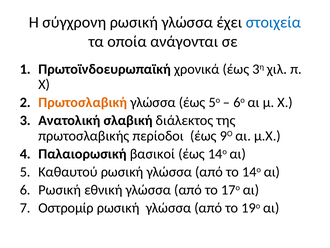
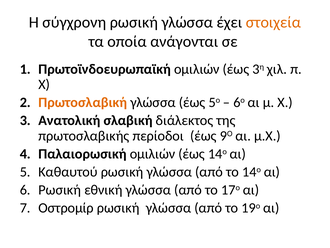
στοιχεία colour: blue -> orange
Πρωτοϊνδοευρωπαϊκή χρονικά: χρονικά -> ομιλιών
Παλαιορωσική βασικοί: βασικοί -> ομιλιών
